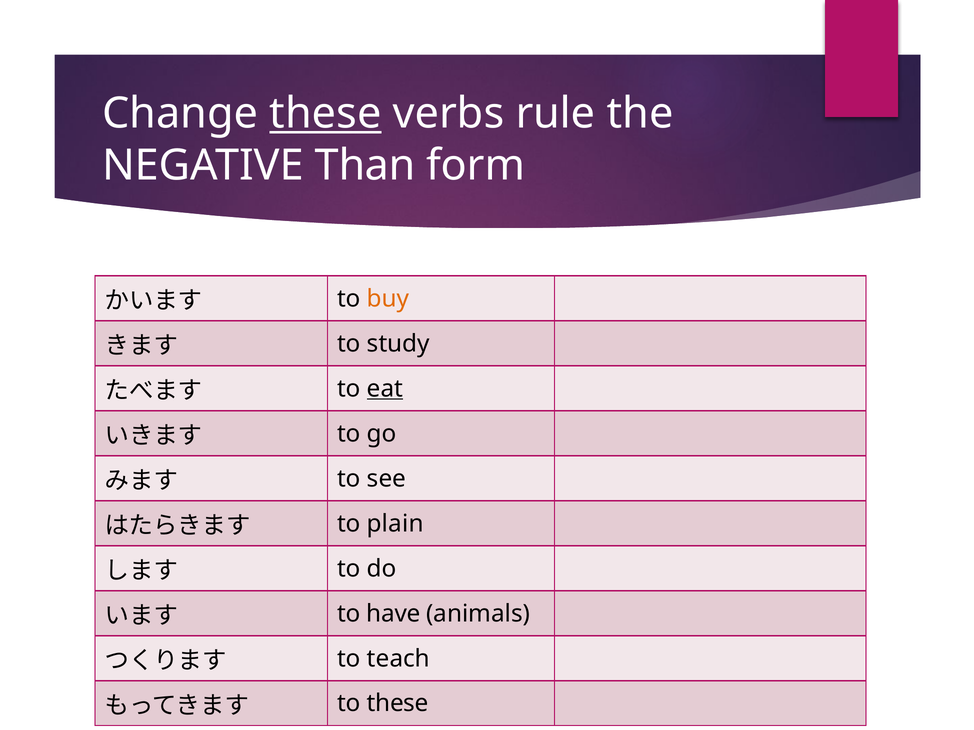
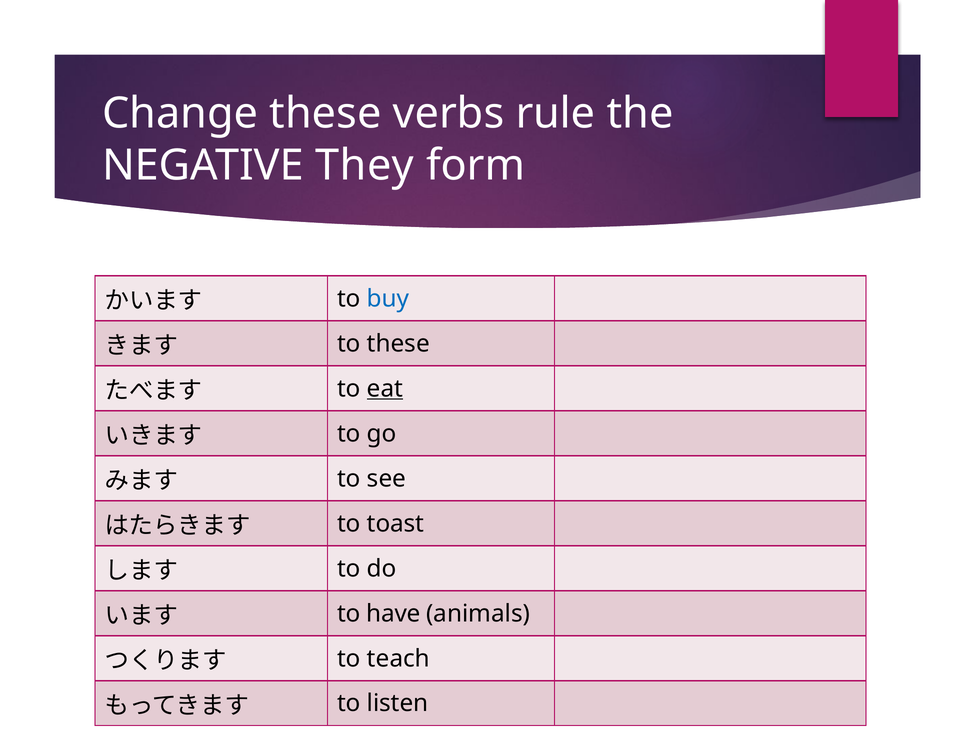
these at (325, 114) underline: present -> none
Than: Than -> They
buy colour: orange -> blue
to study: study -> these
plain: plain -> toast
to these: these -> listen
